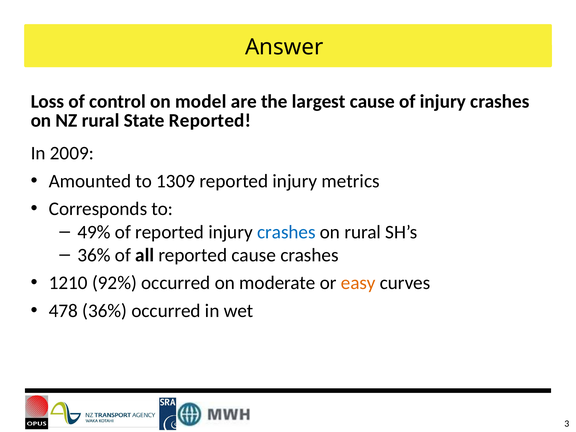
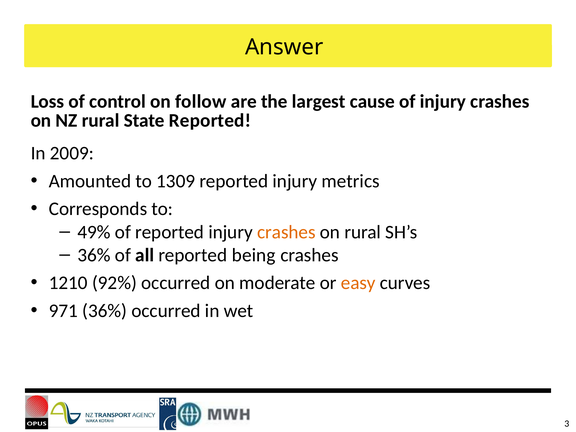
model: model -> follow
crashes at (286, 232) colour: blue -> orange
reported cause: cause -> being
478: 478 -> 971
